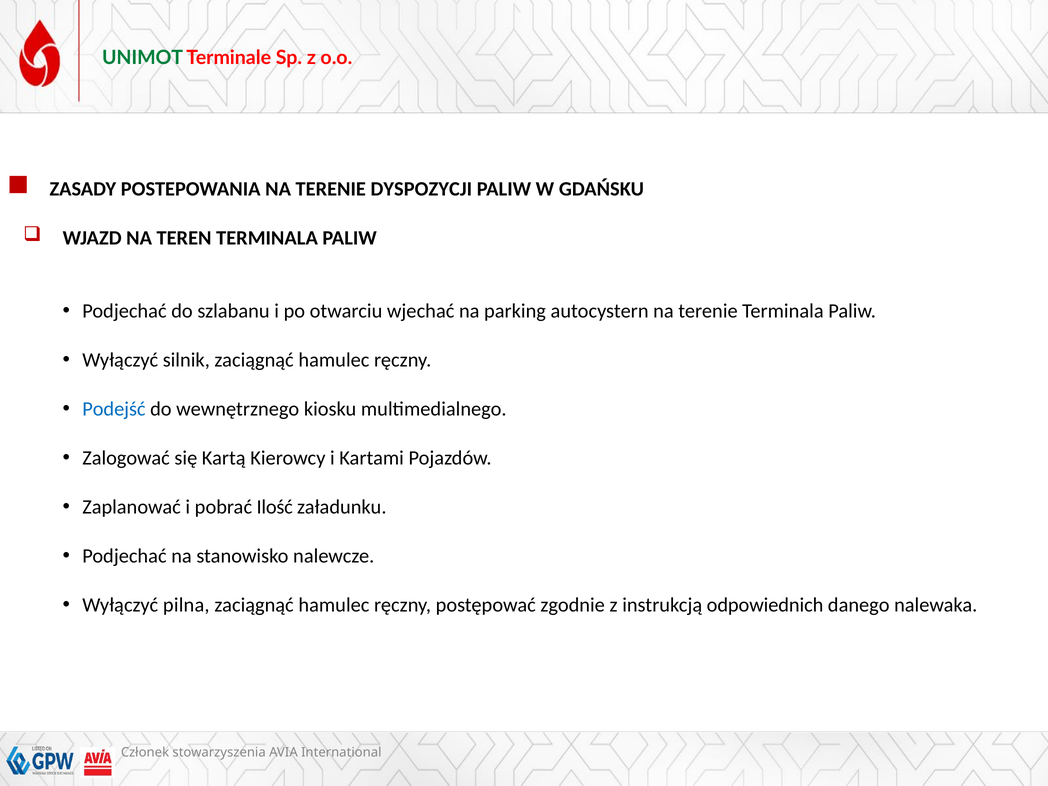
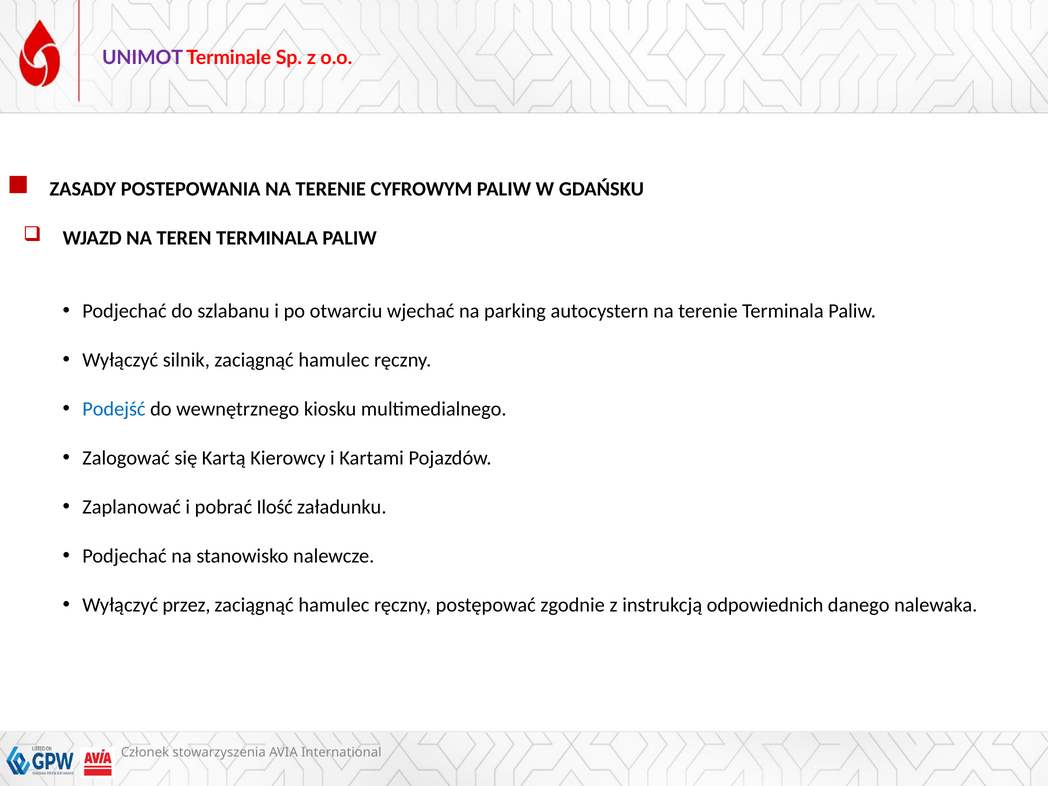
UNIMOT colour: green -> purple
DYSPOZYCJI: DYSPOZYCJI -> CYFROWYM
pilna: pilna -> przez
